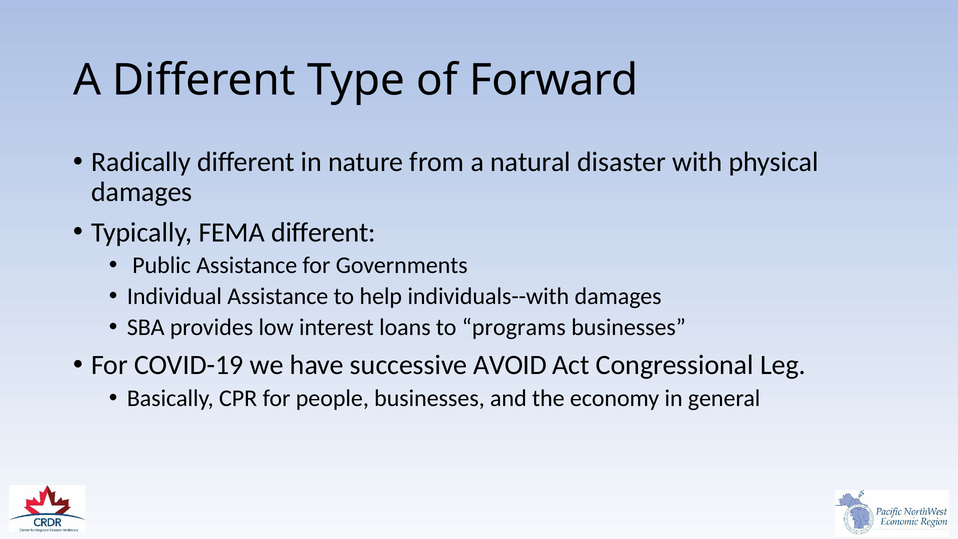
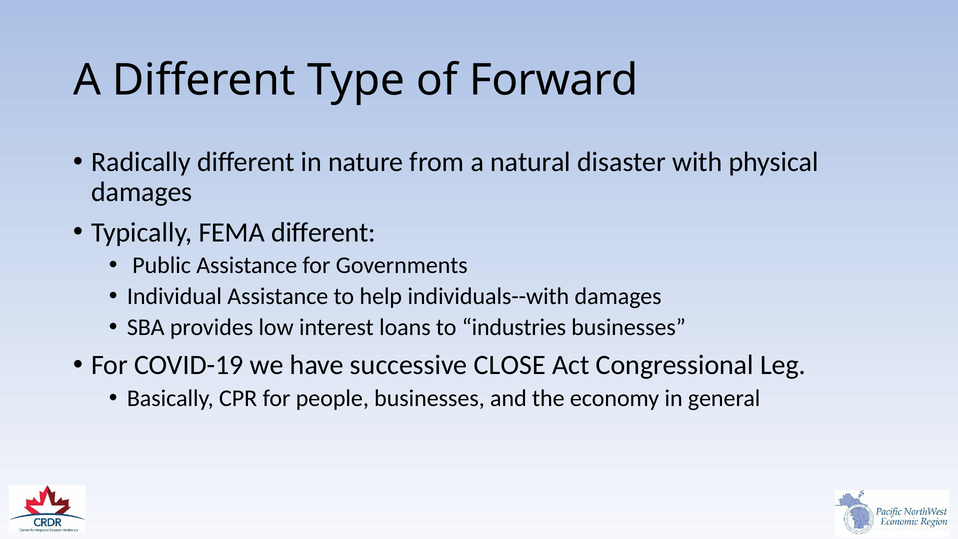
programs: programs -> industries
AVOID: AVOID -> CLOSE
